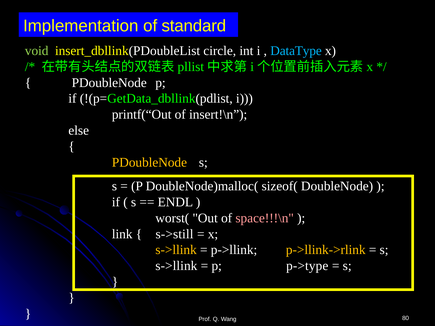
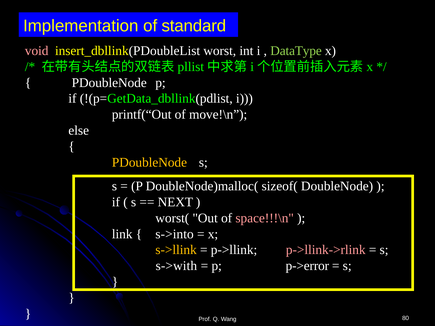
void colour: light green -> pink
circle: circle -> worst
DataType colour: light blue -> light green
insert!\n: insert!\n -> move!\n
ENDL: ENDL -> NEXT
s->still: s->still -> s->into
p->llink->rlink colour: yellow -> pink
s->llink at (176, 266): s->llink -> s->with
p->type: p->type -> p->error
